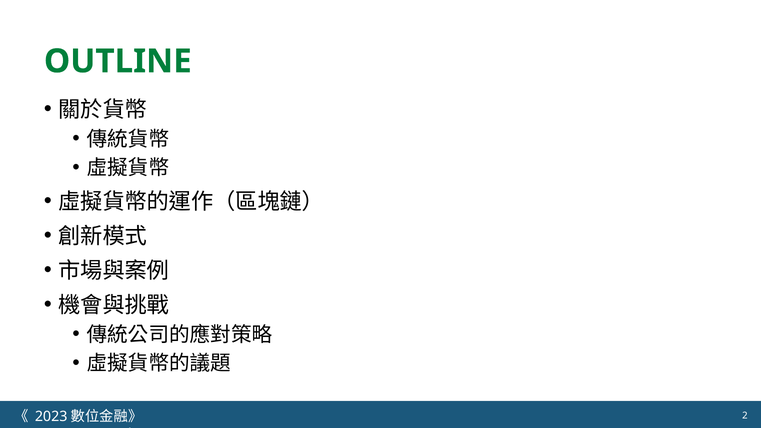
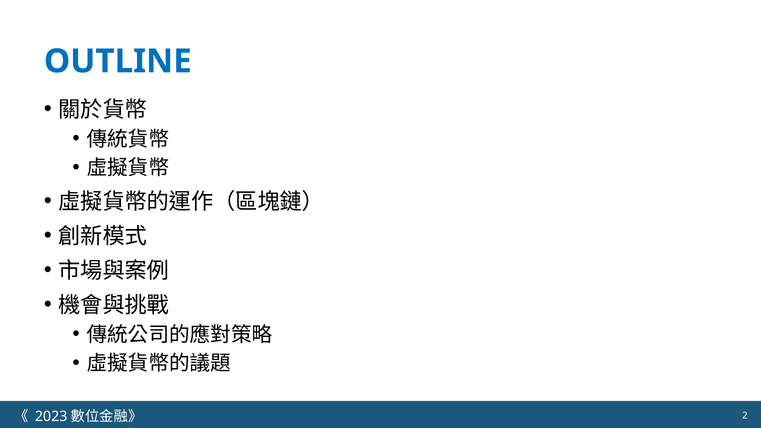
OUTLINE colour: green -> blue
